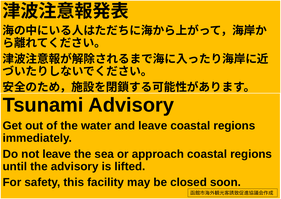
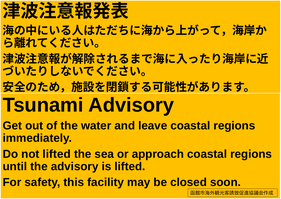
not leave: leave -> lifted
